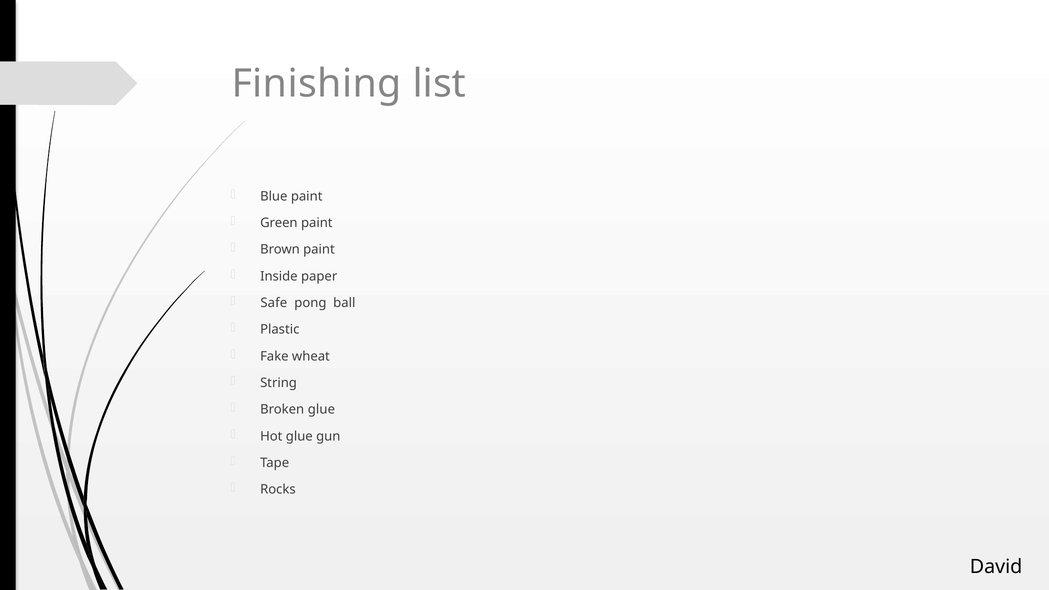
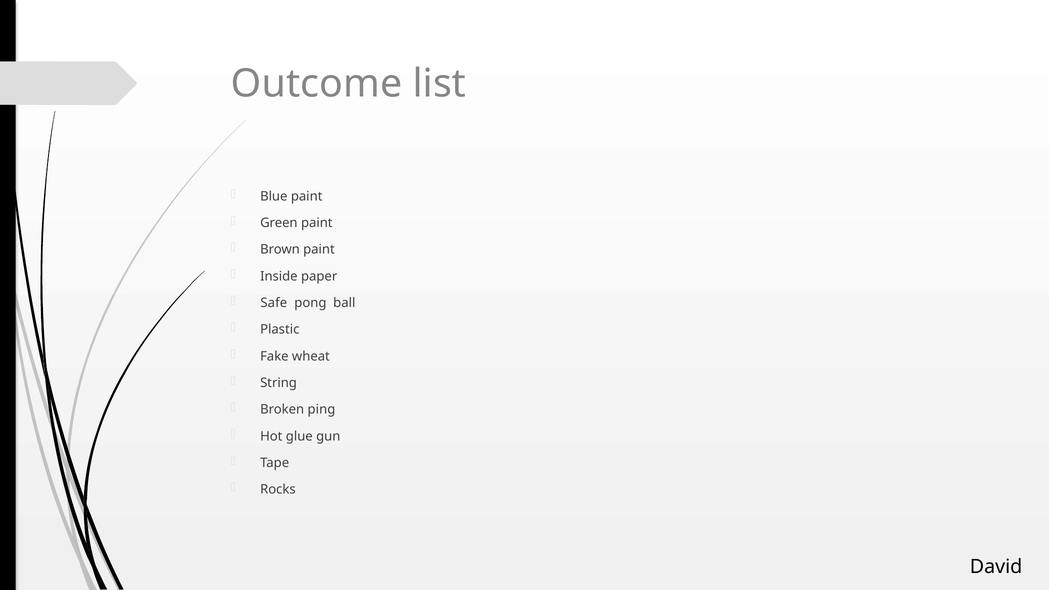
Finishing: Finishing -> Outcome
Broken glue: glue -> ping
